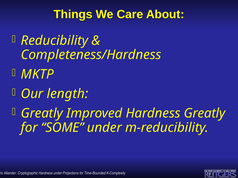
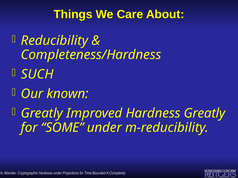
MKTP: MKTP -> SUCH
length: length -> known
